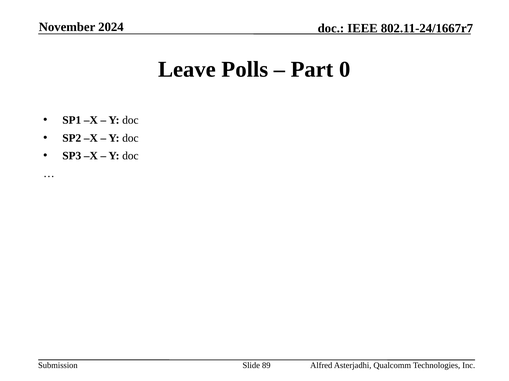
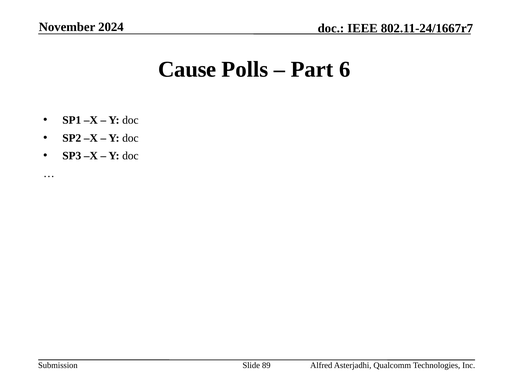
Leave: Leave -> Cause
0: 0 -> 6
